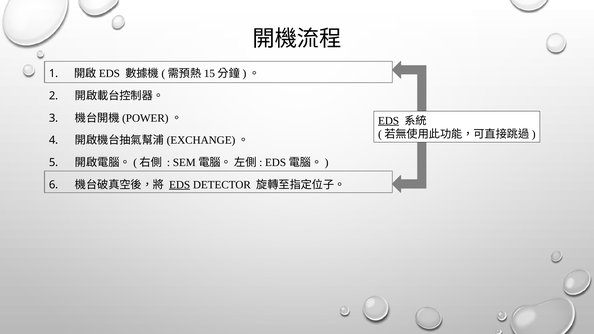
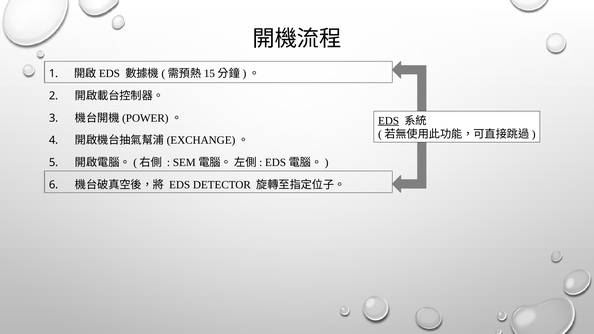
EDS at (180, 185) underline: present -> none
